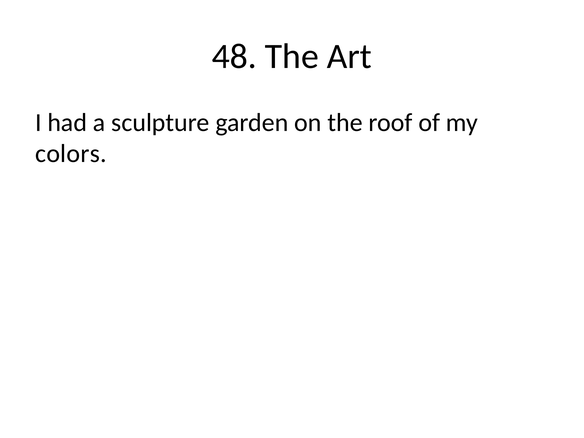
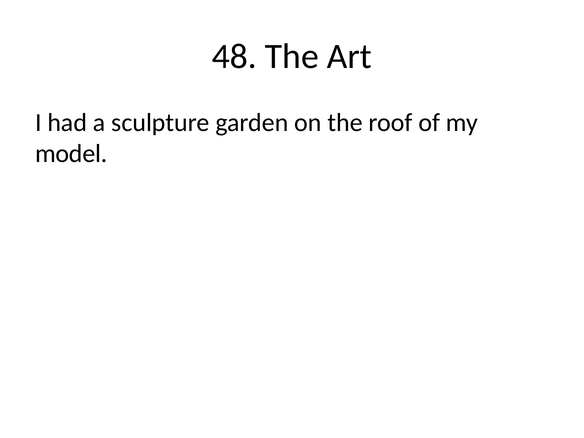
colors: colors -> model
